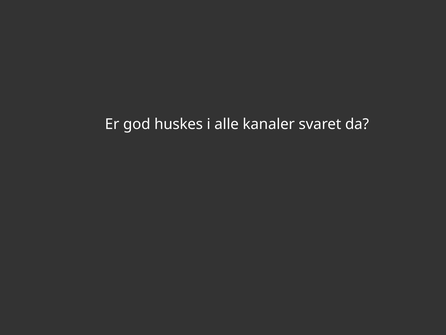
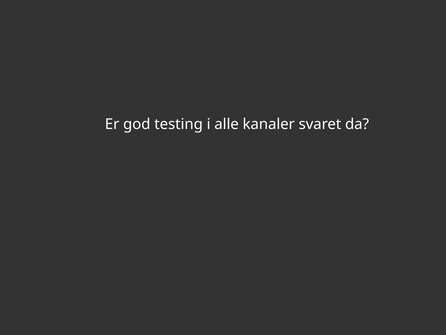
huskes: huskes -> testing
